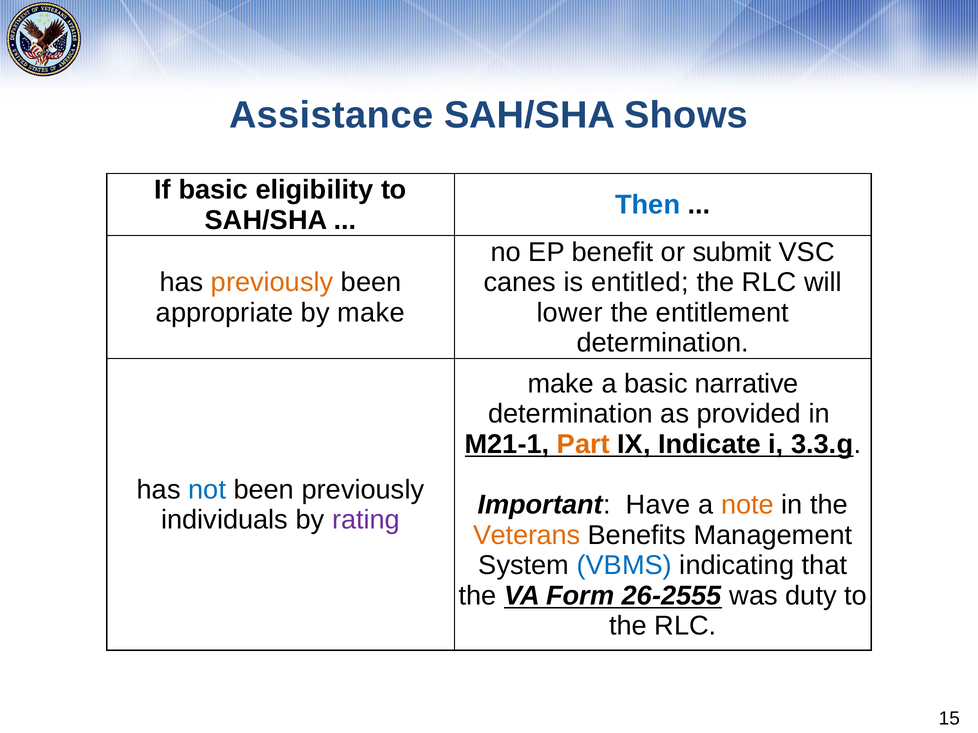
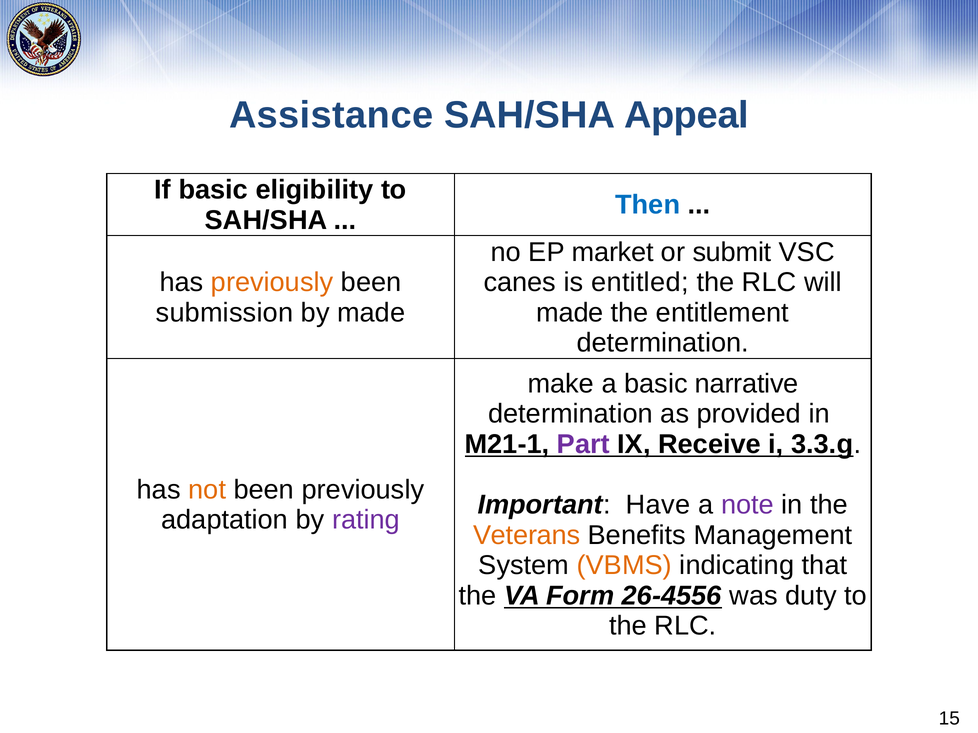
Shows: Shows -> Appeal
benefit: benefit -> market
appropriate: appropriate -> submission
by make: make -> made
lower at (570, 313): lower -> made
Part colour: orange -> purple
Indicate: Indicate -> Receive
not colour: blue -> orange
note colour: orange -> purple
individuals: individuals -> adaptation
VBMS colour: blue -> orange
26-2555: 26-2555 -> 26-4556
